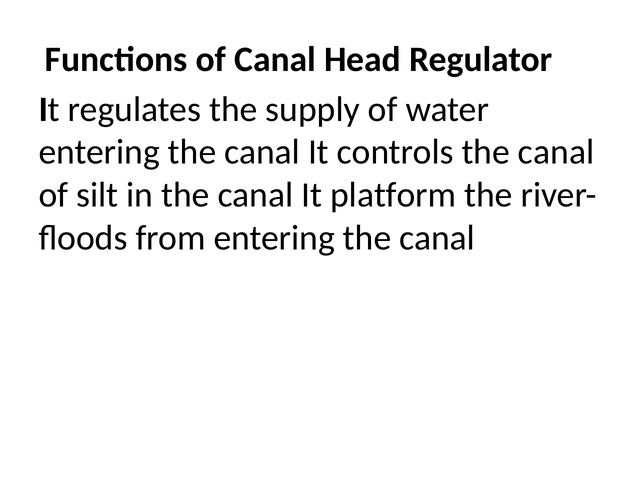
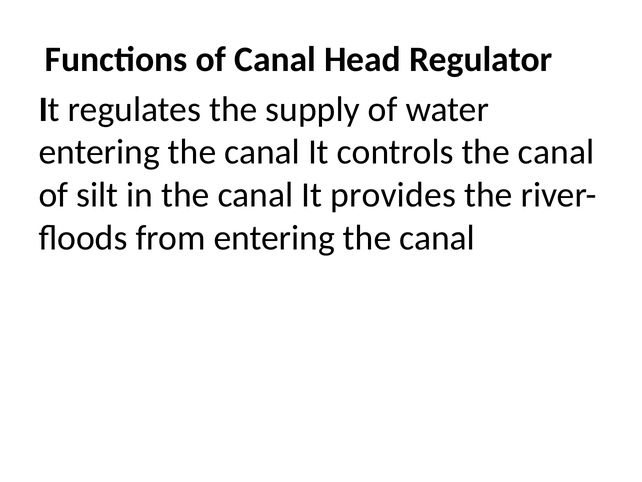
platform: platform -> provides
